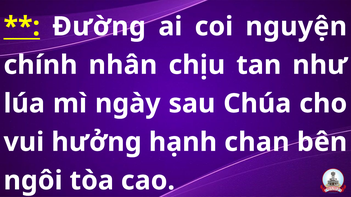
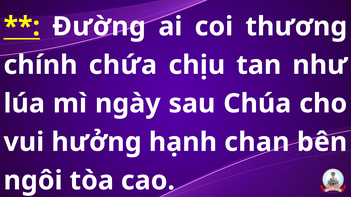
nguyện: nguyện -> thương
nhân: nhân -> chứa
